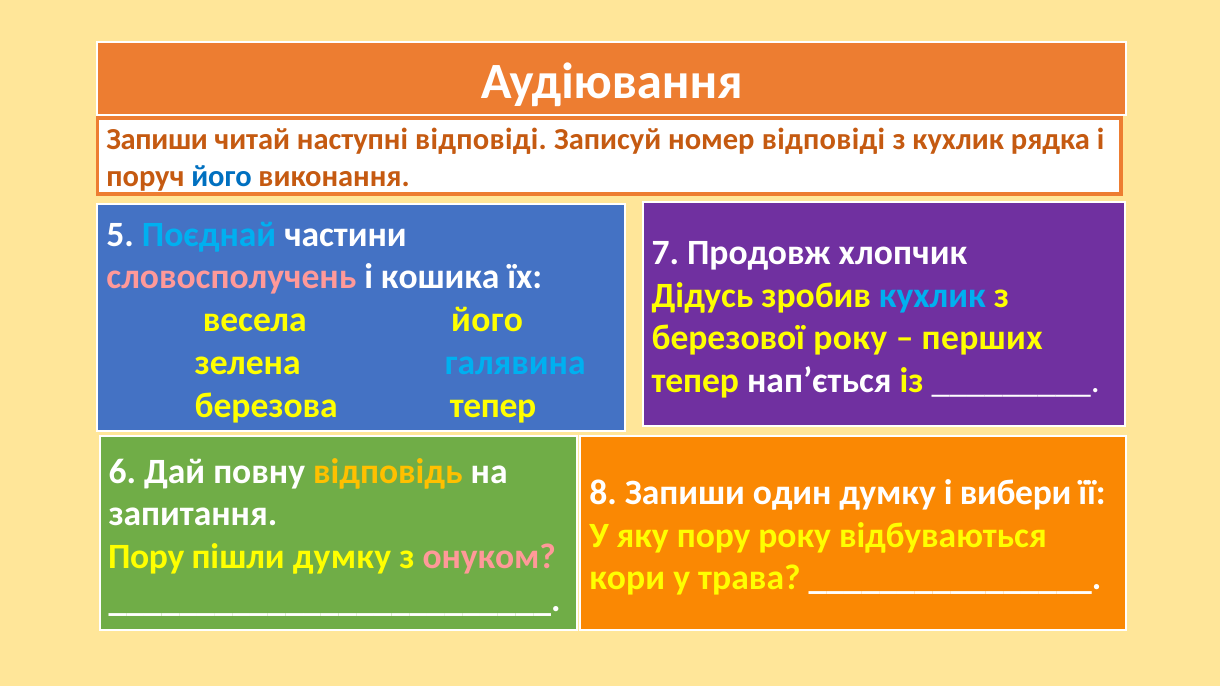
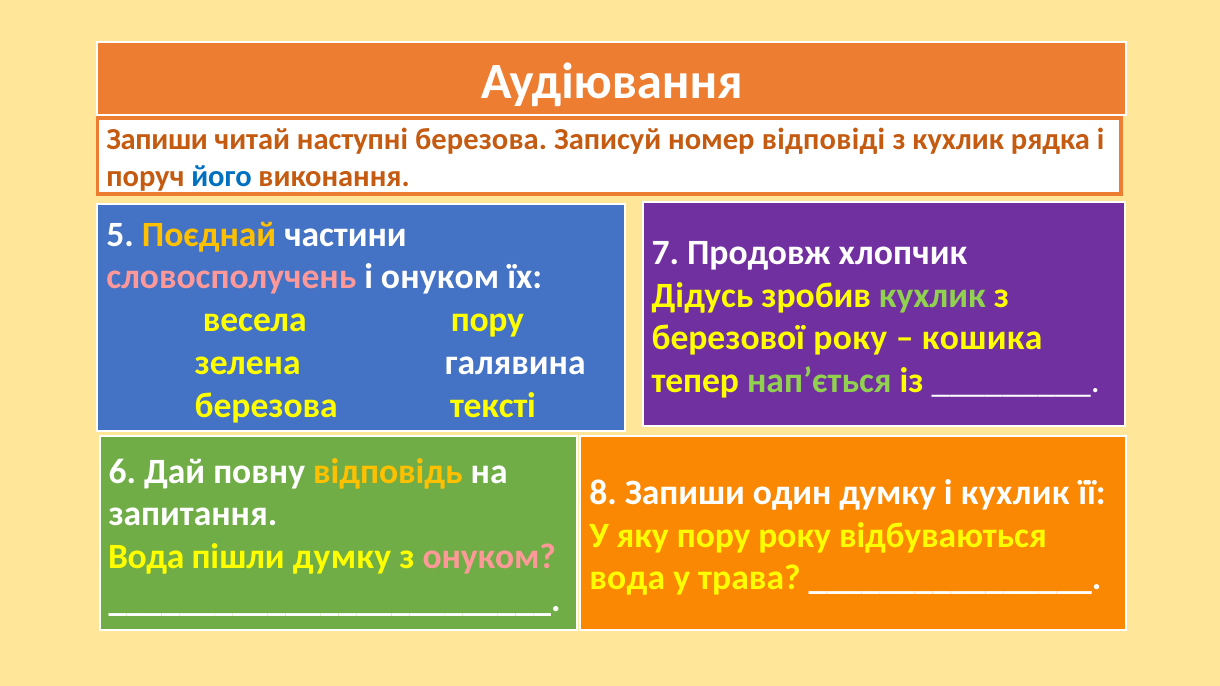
наступні відповіді: відповіді -> березова
Поєднай colour: light blue -> yellow
і кошика: кошика -> онуком
кухлик at (932, 296) colour: light blue -> light green
весела його: його -> пору
перших: перших -> кошика
галявина colour: light blue -> white
нап’ється colour: white -> light green
березова тепер: тепер -> тексті
і вибери: вибери -> кухлик
Пору at (146, 557): Пору -> Вода
кори at (627, 578): кори -> вода
